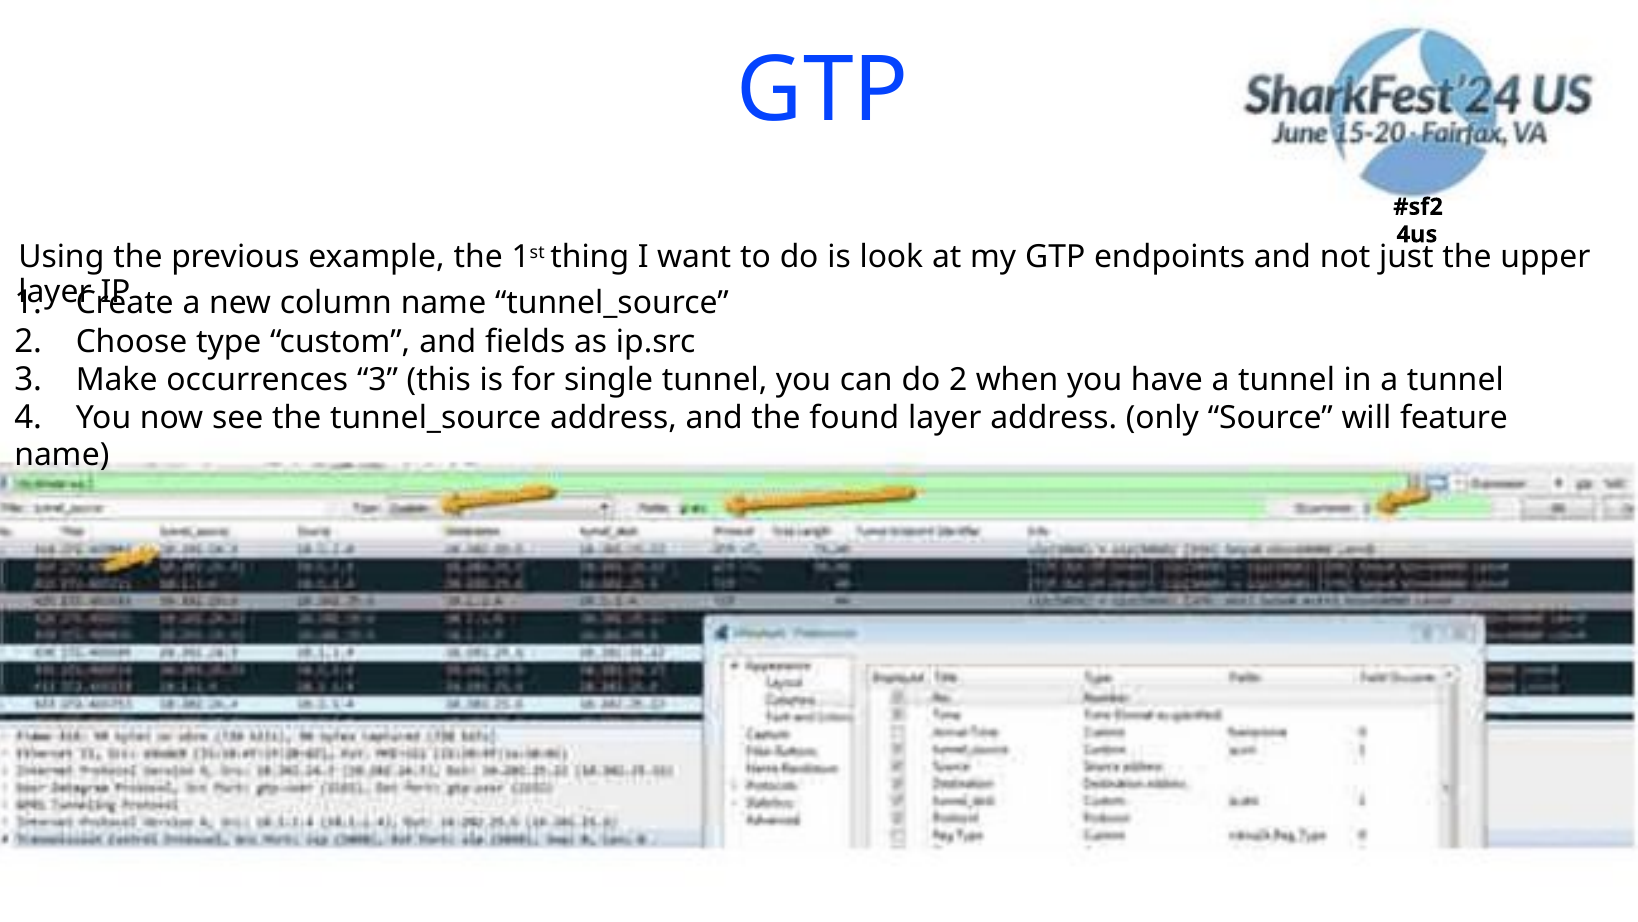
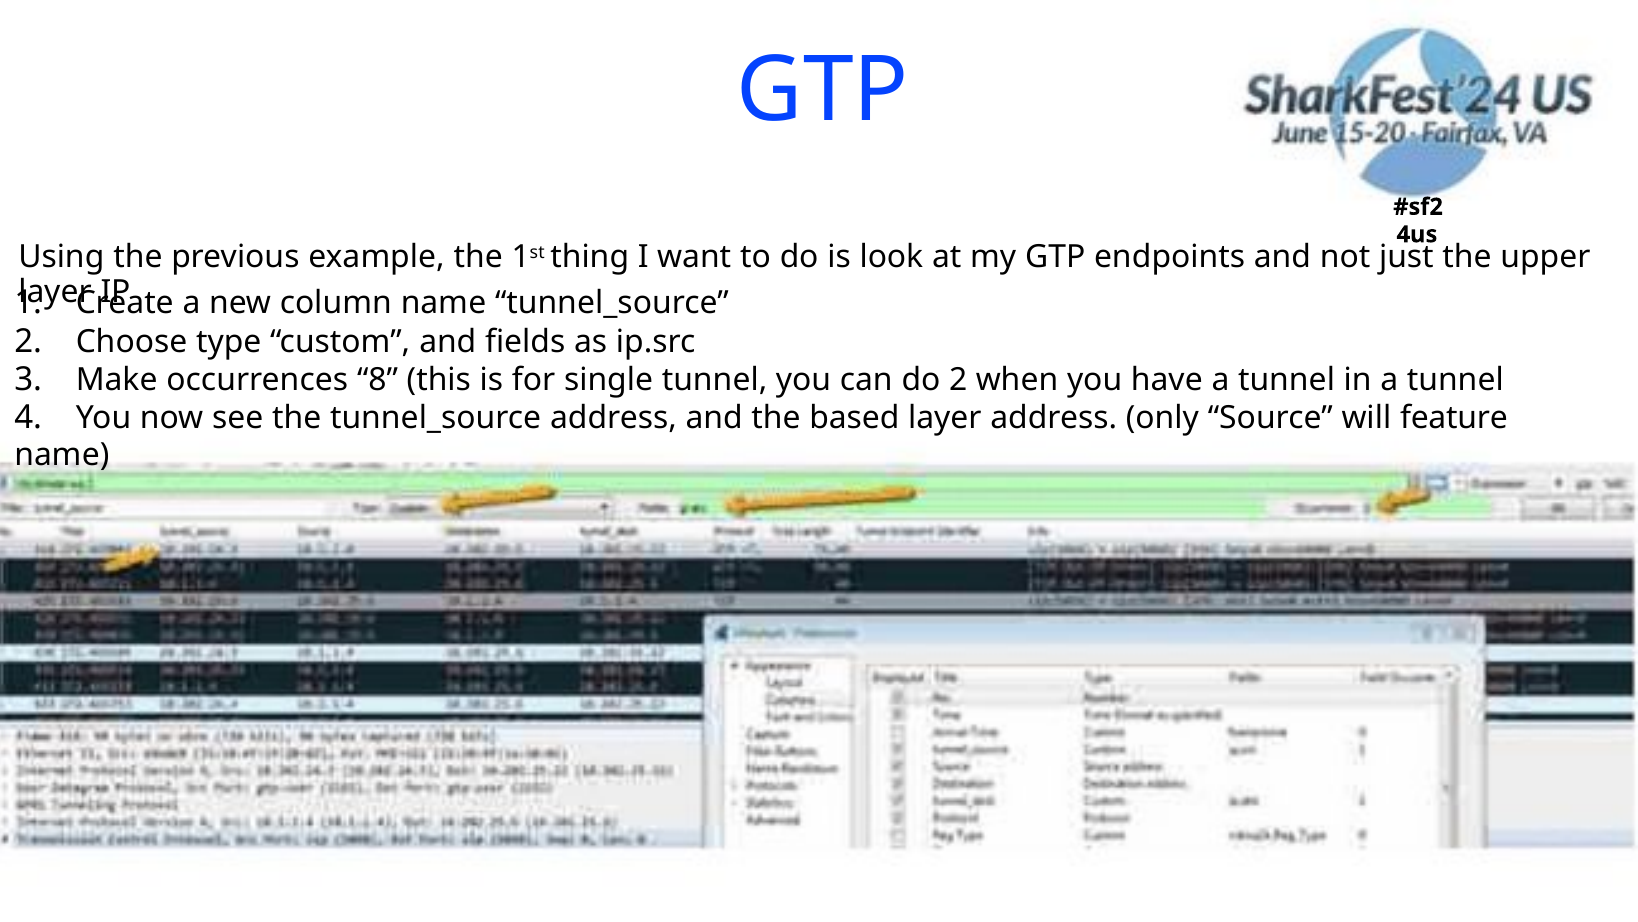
occurrences 3: 3 -> 8
found: found -> based
